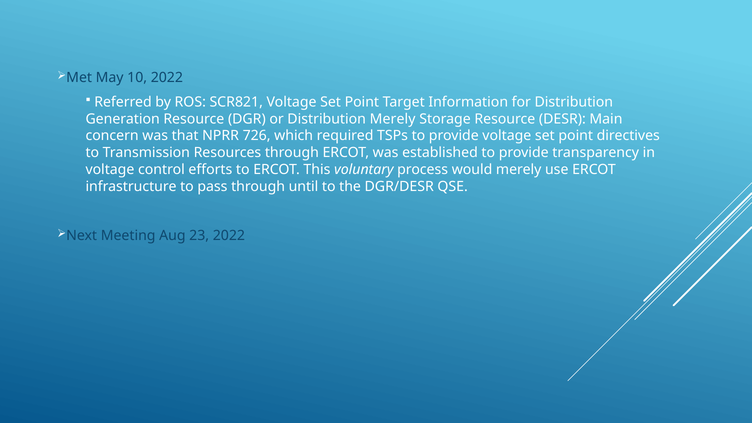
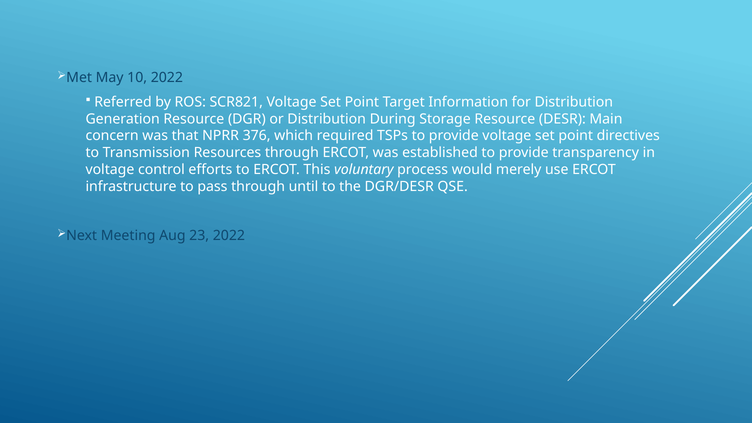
Distribution Merely: Merely -> During
726: 726 -> 376
